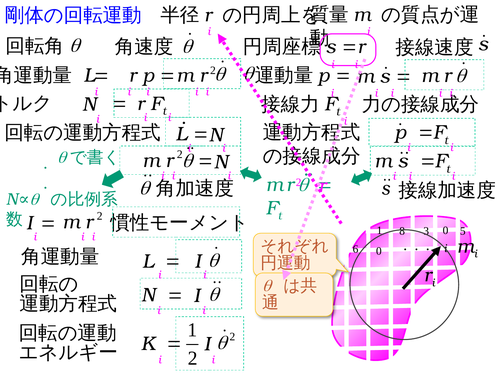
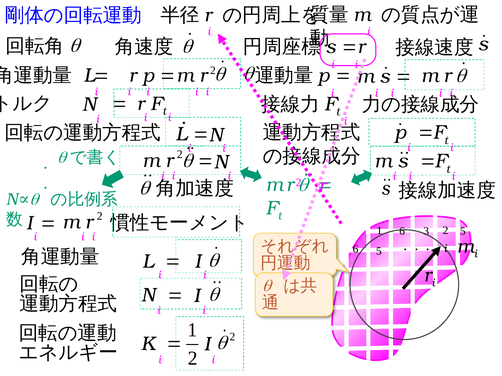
1 8: 8 -> 6
3 0: 0 -> 2
0 at (379, 251): 0 -> 5
